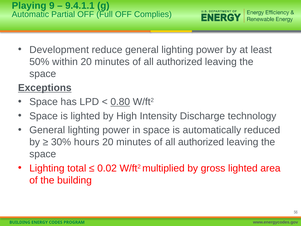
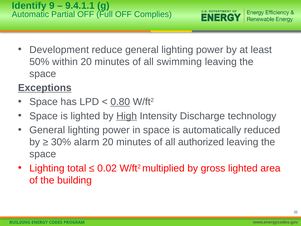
Playing: Playing -> Identify
authorized at (179, 62): authorized -> swimming
High underline: none -> present
hours: hours -> alarm
